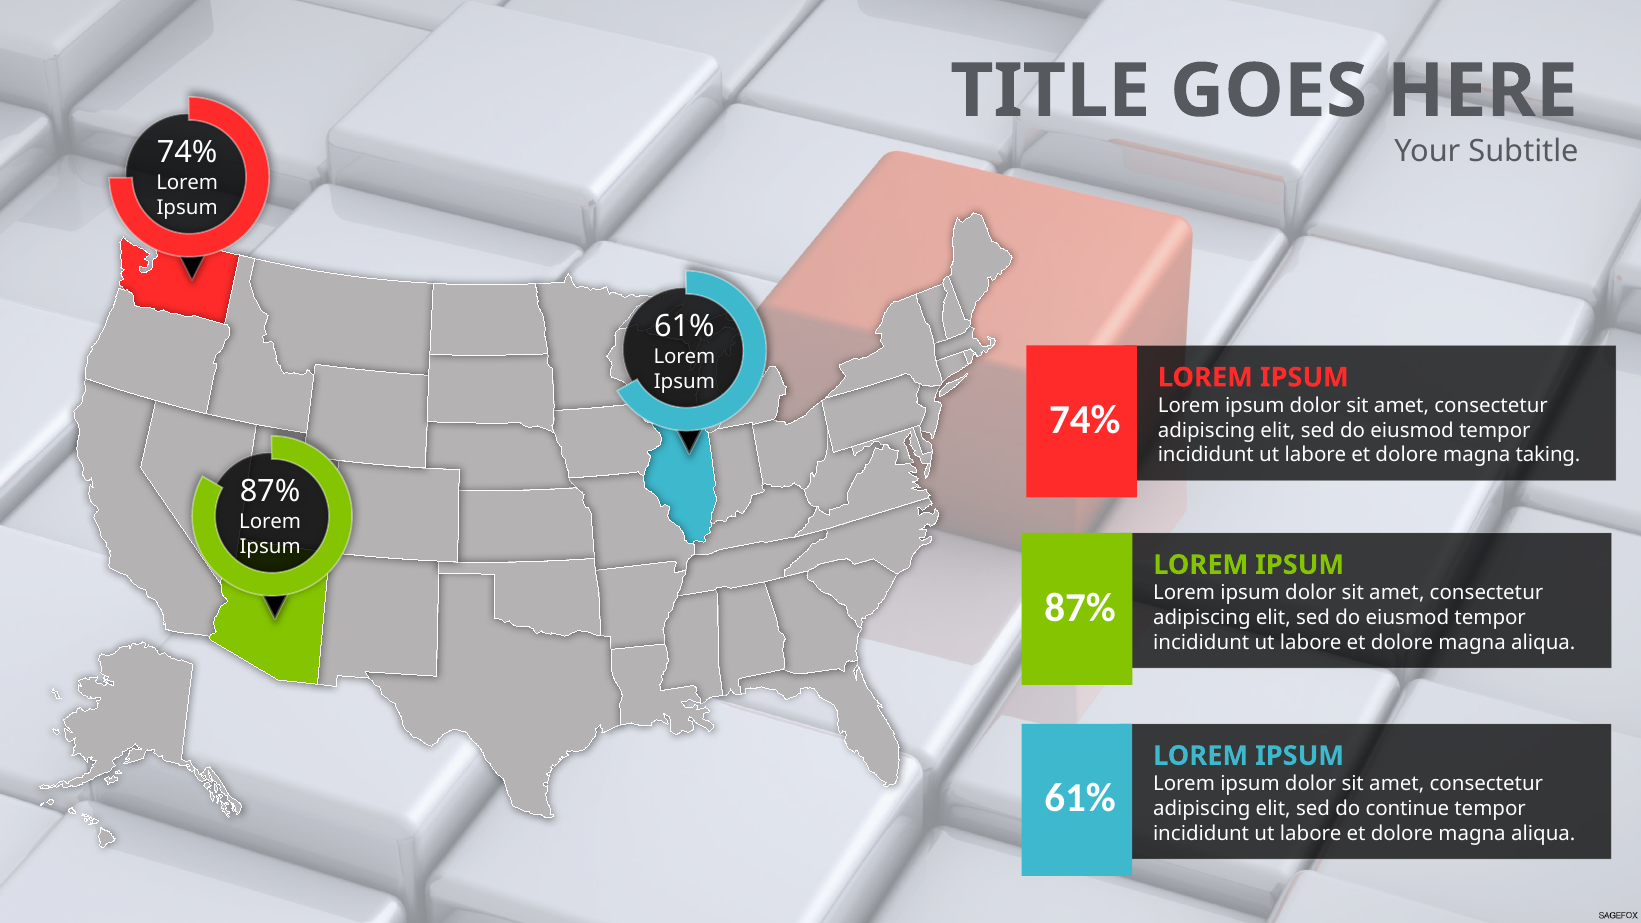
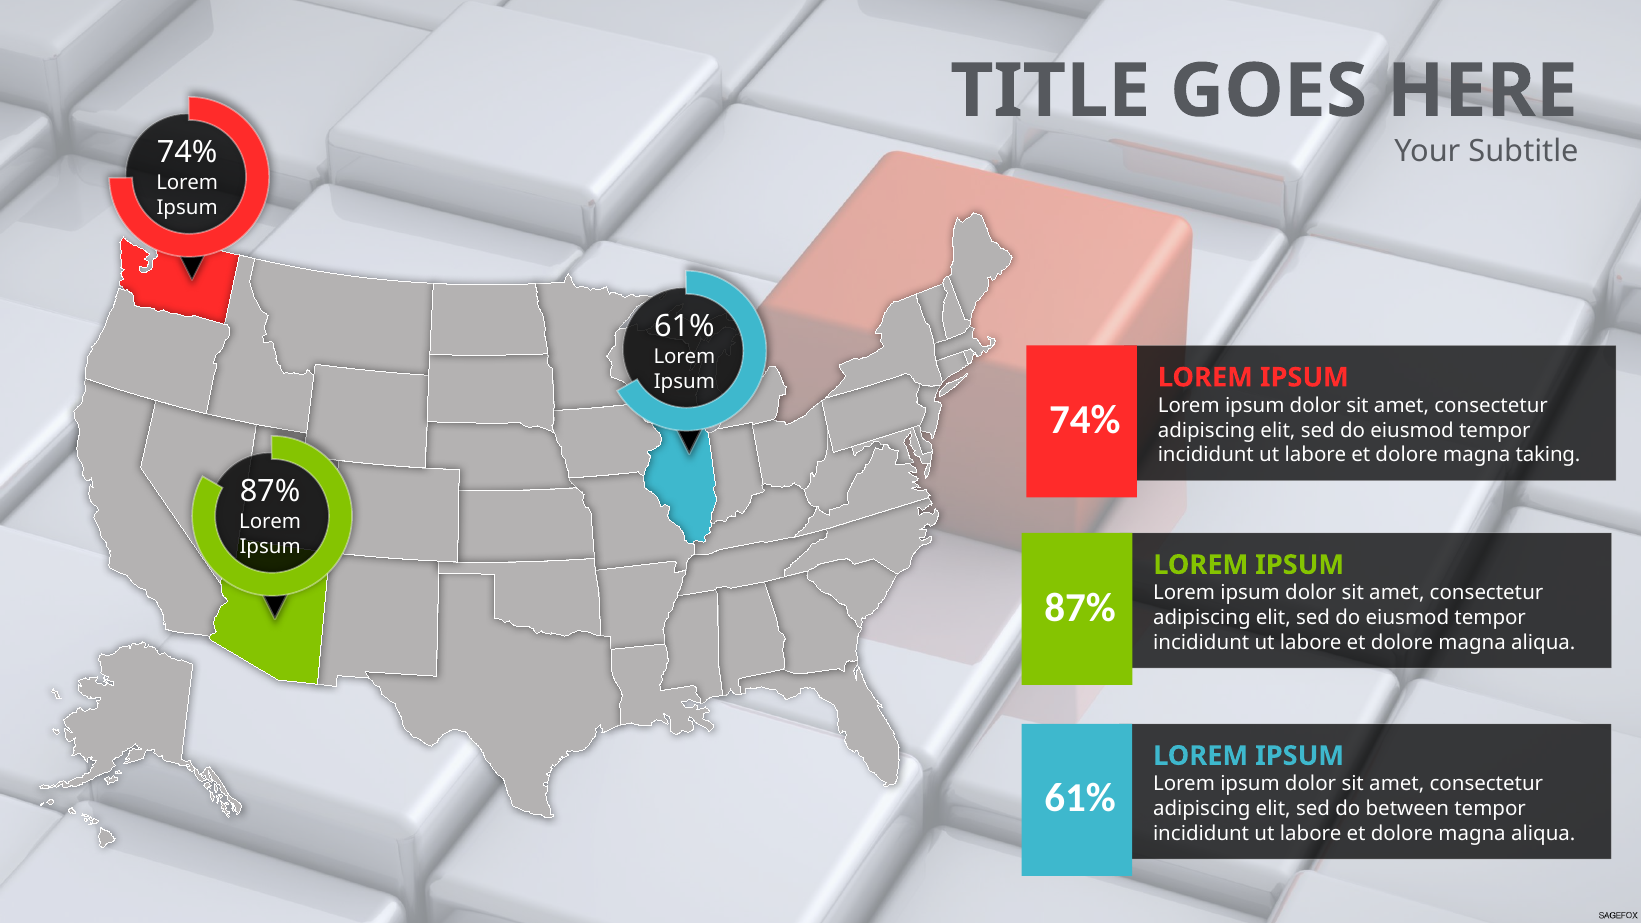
continue: continue -> between
